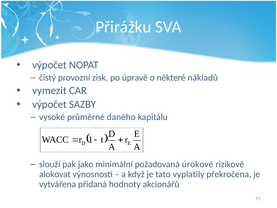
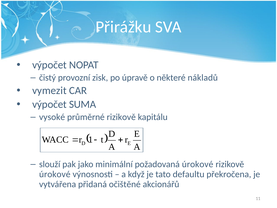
SAZBY: SAZBY -> SUMA
průměrné daného: daného -> rizikově
alokovat at (55, 174): alokovat -> úrokové
vyplatily: vyplatily -> defaultu
hodnoty: hodnoty -> očištěné
